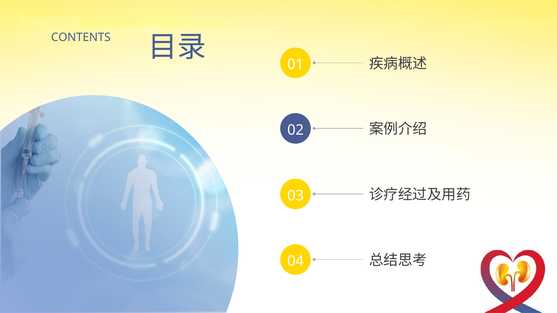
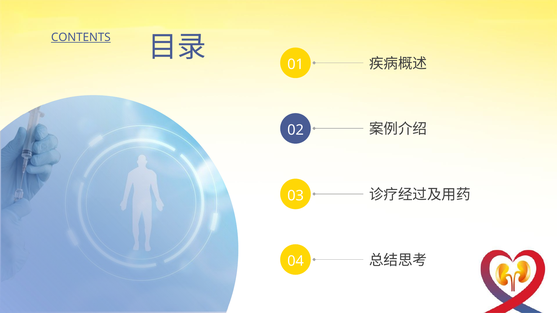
CONTENTS underline: none -> present
